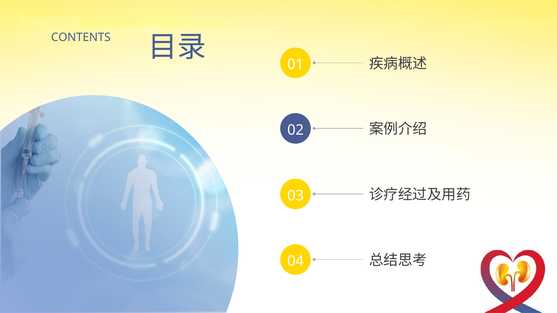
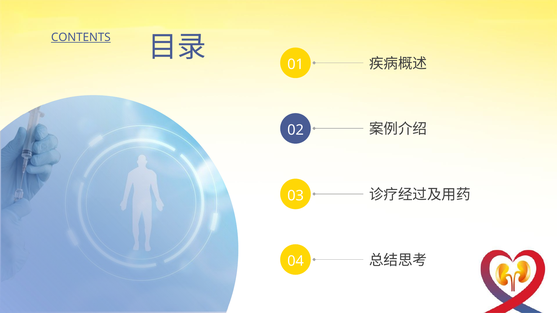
CONTENTS underline: none -> present
